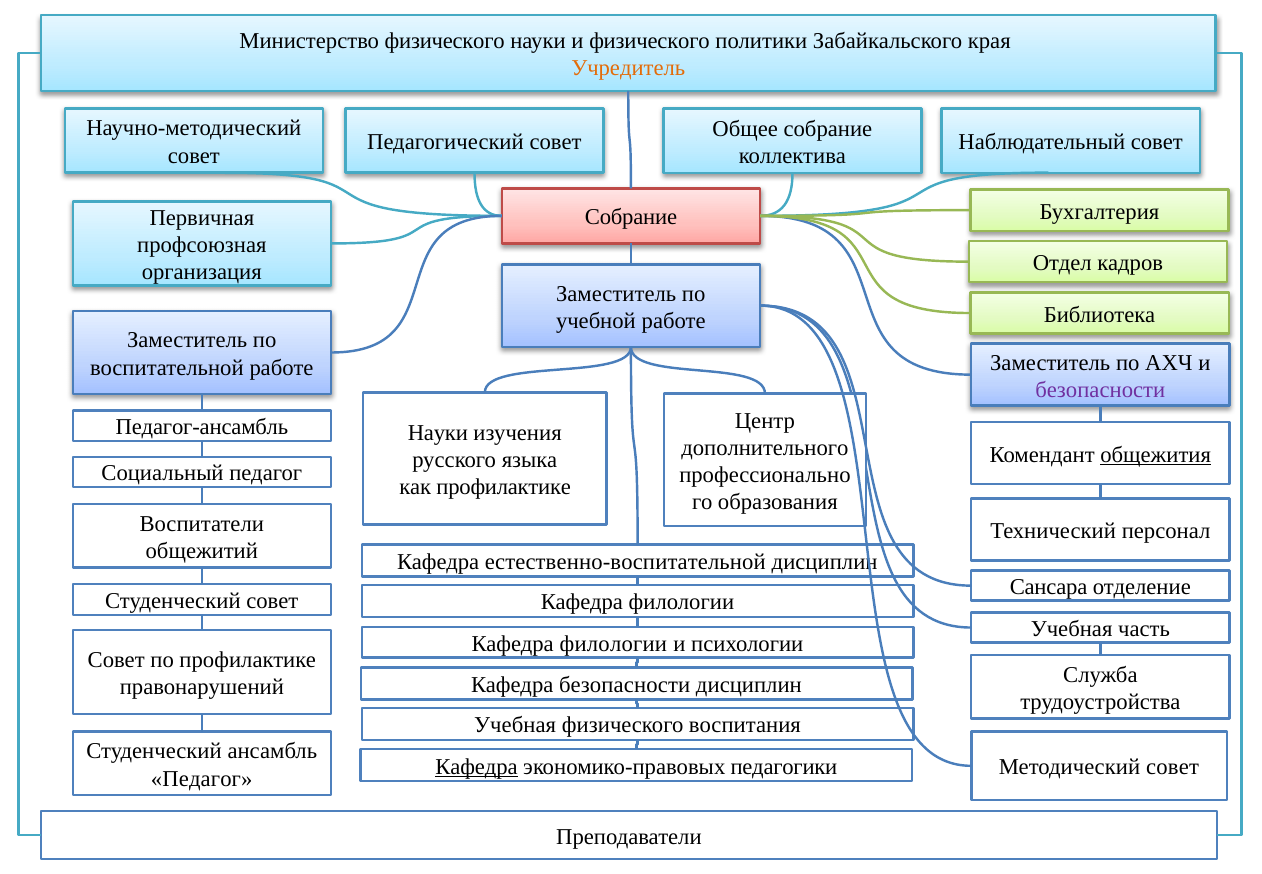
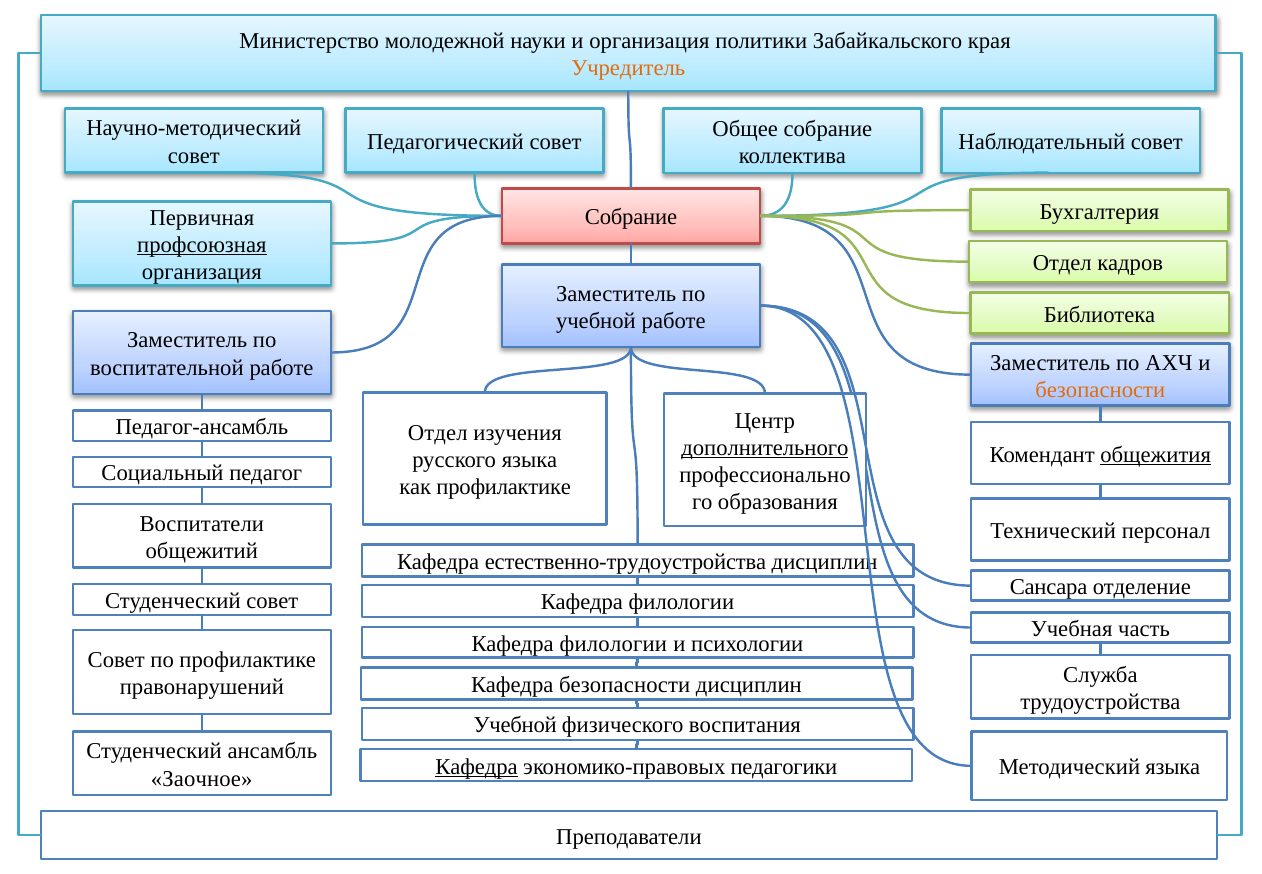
Министерство физического: физического -> молодежной
и физического: физического -> организация
профсоюзная underline: none -> present
безопасности at (1100, 390) colour: purple -> orange
Науки at (438, 433): Науки -> Отдел
дополнительного underline: none -> present
естественно-воспитательной: естественно-воспитательной -> естественно-трудоустройства
Учебная at (515, 725): Учебная -> Учебной
Методический совет: совет -> языка
Педагог at (202, 778): Педагог -> Заочное
